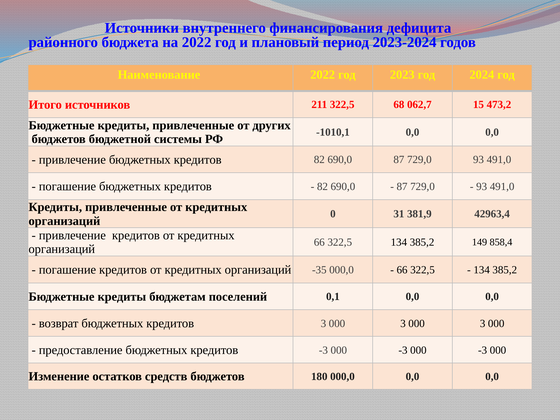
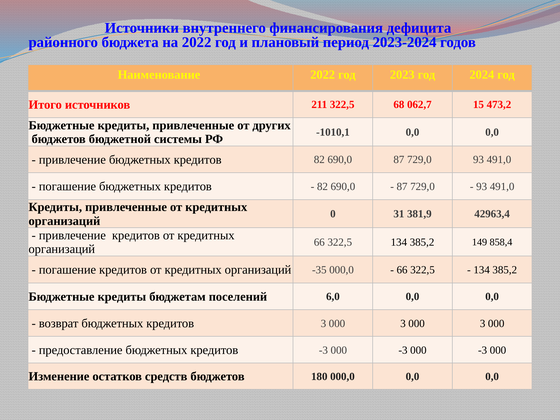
0,1: 0,1 -> 6,0
